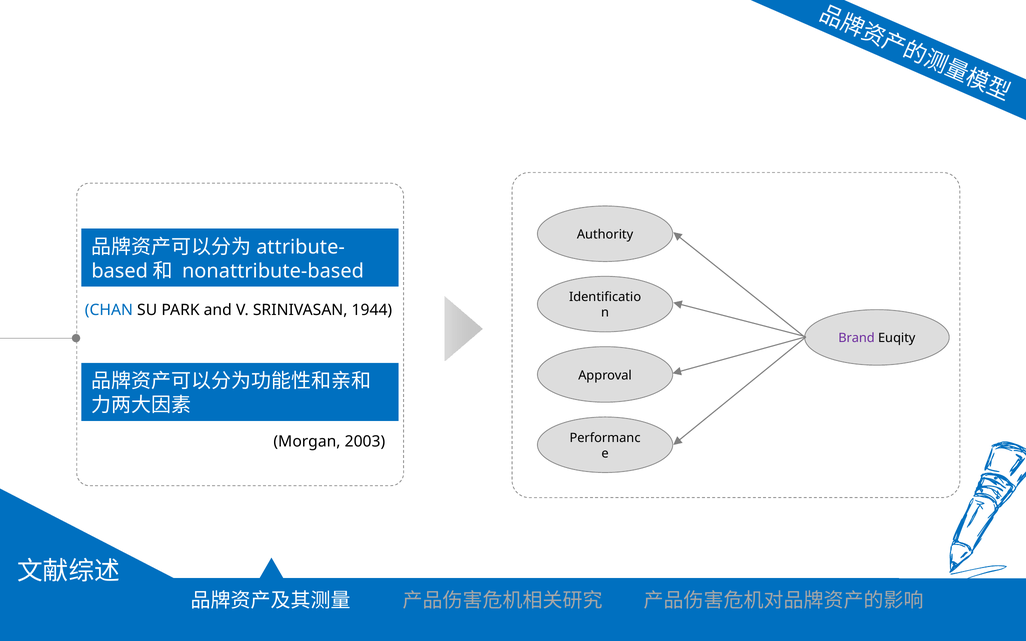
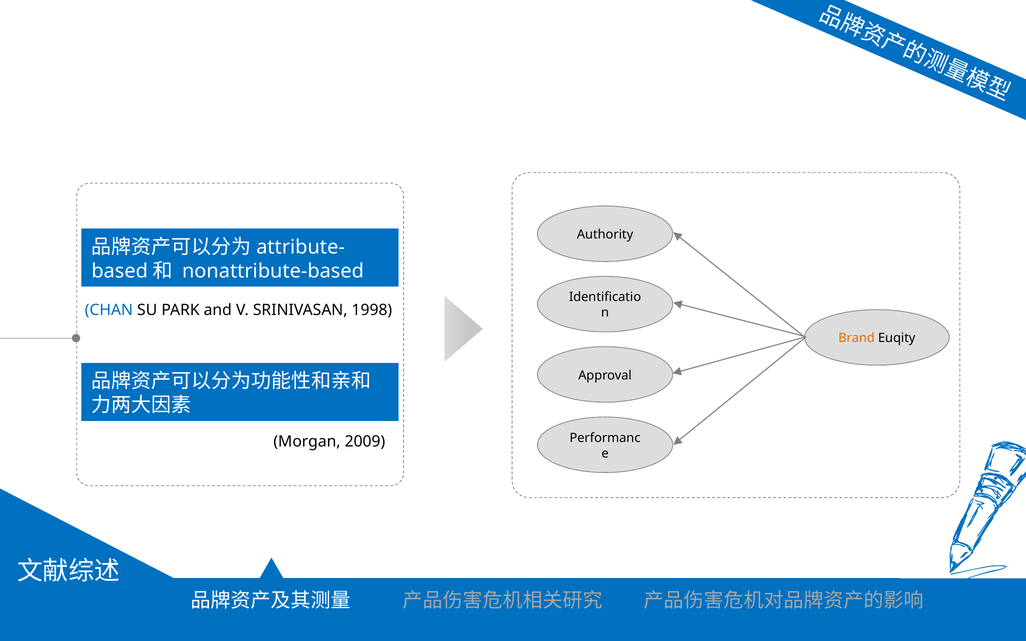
1944: 1944 -> 1998
Brand colour: purple -> orange
2003: 2003 -> 2009
